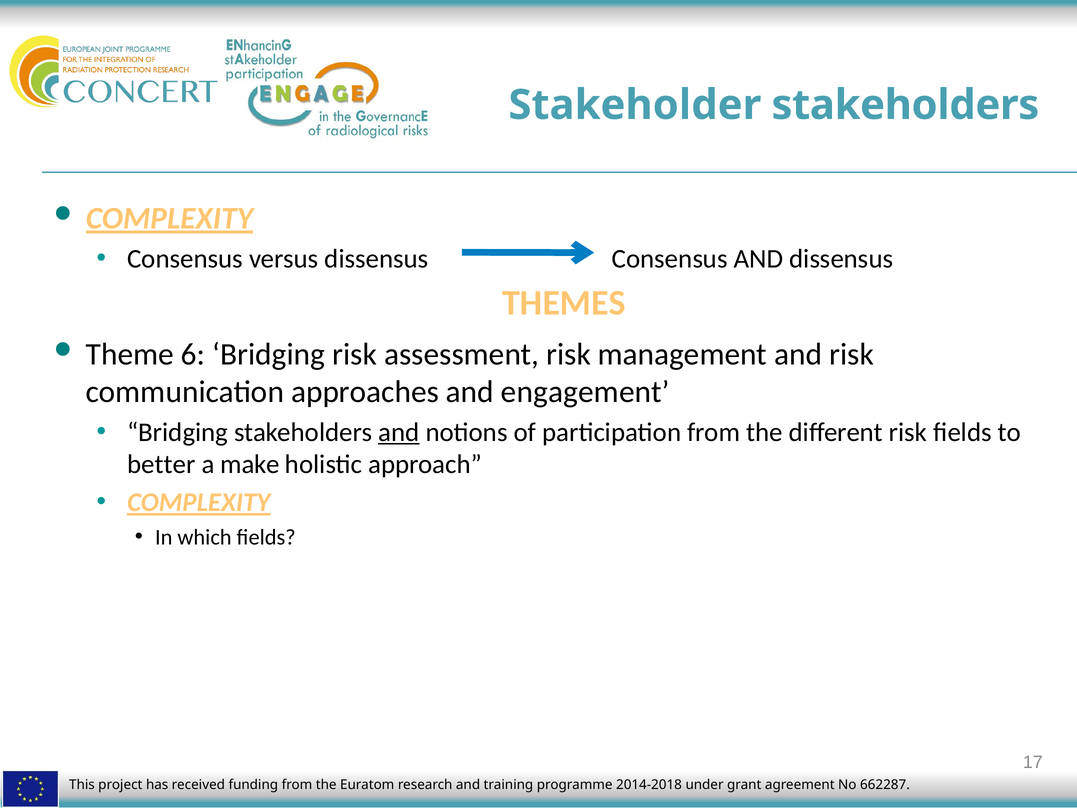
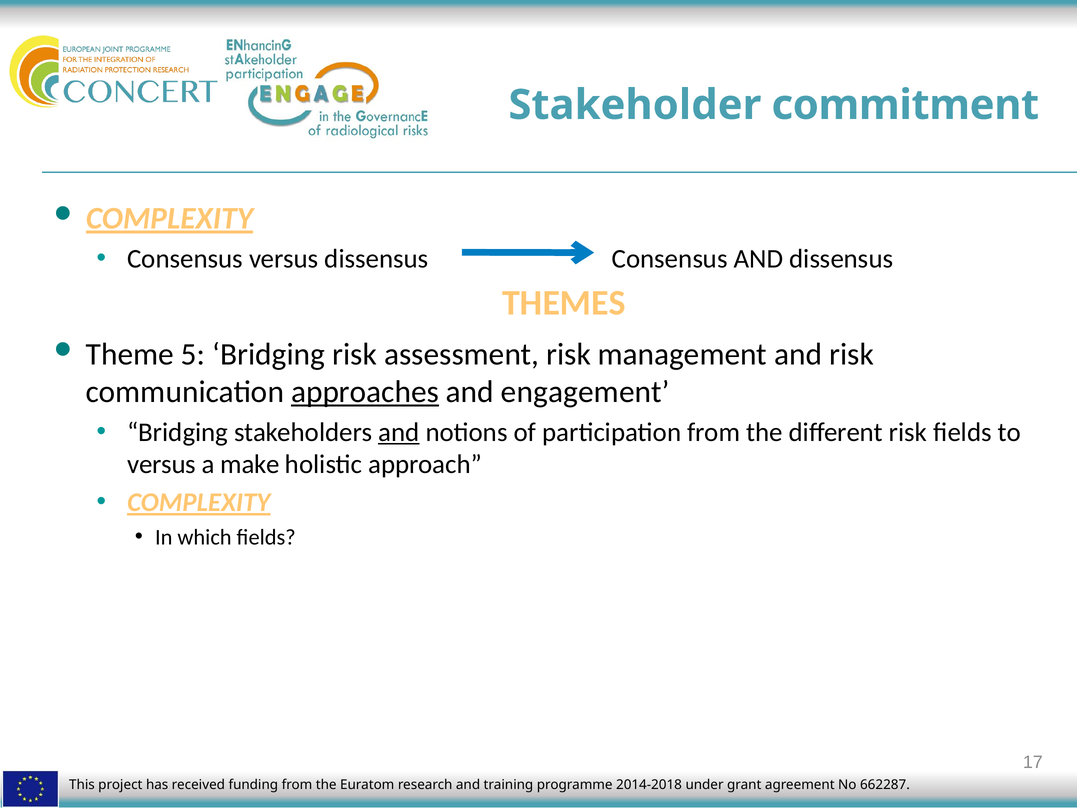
Stakeholder stakeholders: stakeholders -> commitment
6: 6 -> 5
approaches underline: none -> present
better at (161, 464): better -> versus
